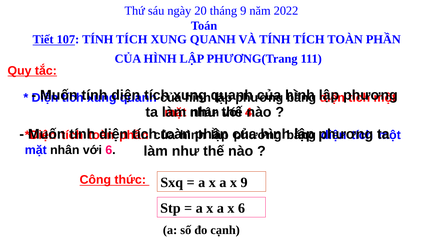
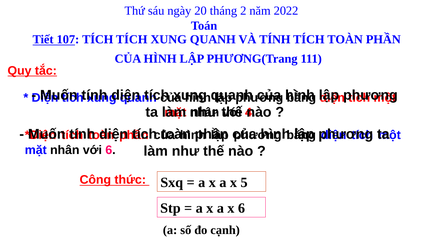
tháng 9: 9 -> 2
107 TÍNH: TÍNH -> TÍCH
x 9: 9 -> 5
